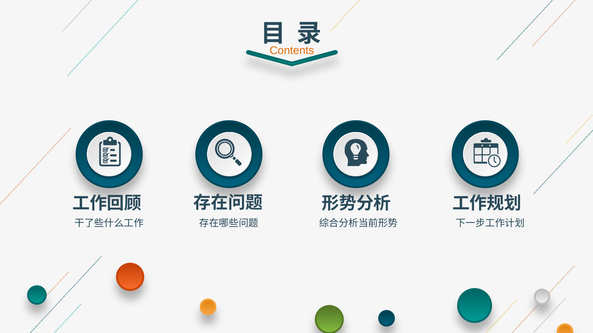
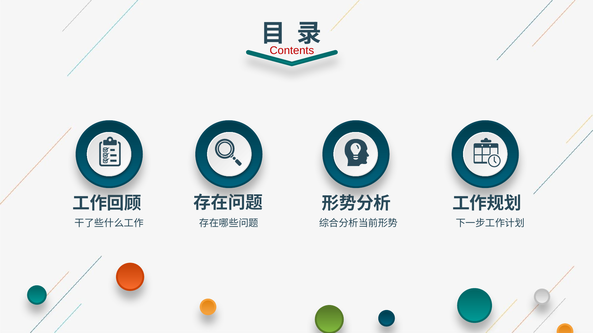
Contents colour: orange -> red
